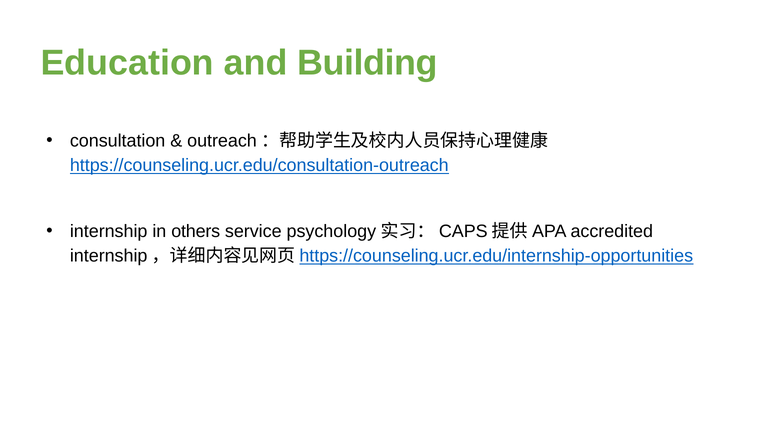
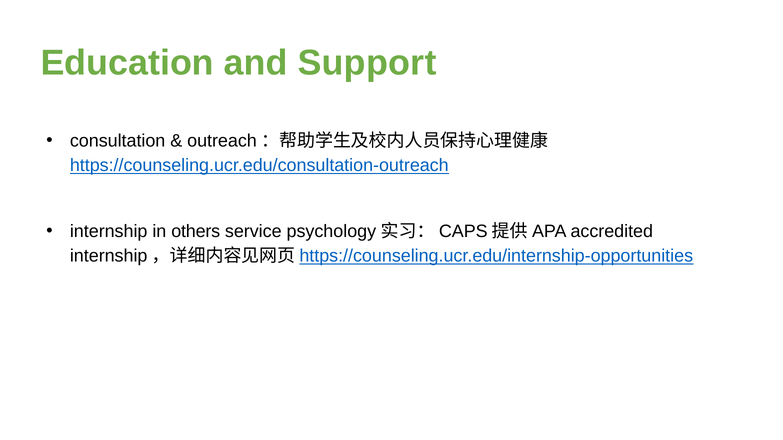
Building: Building -> Support
